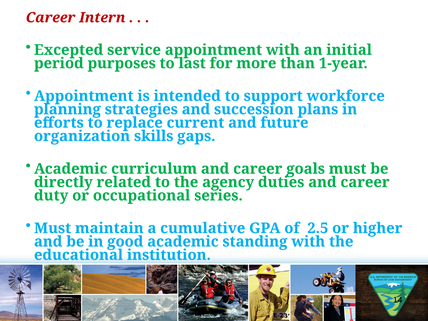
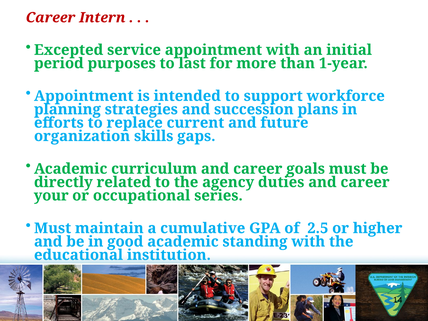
duty: duty -> your
